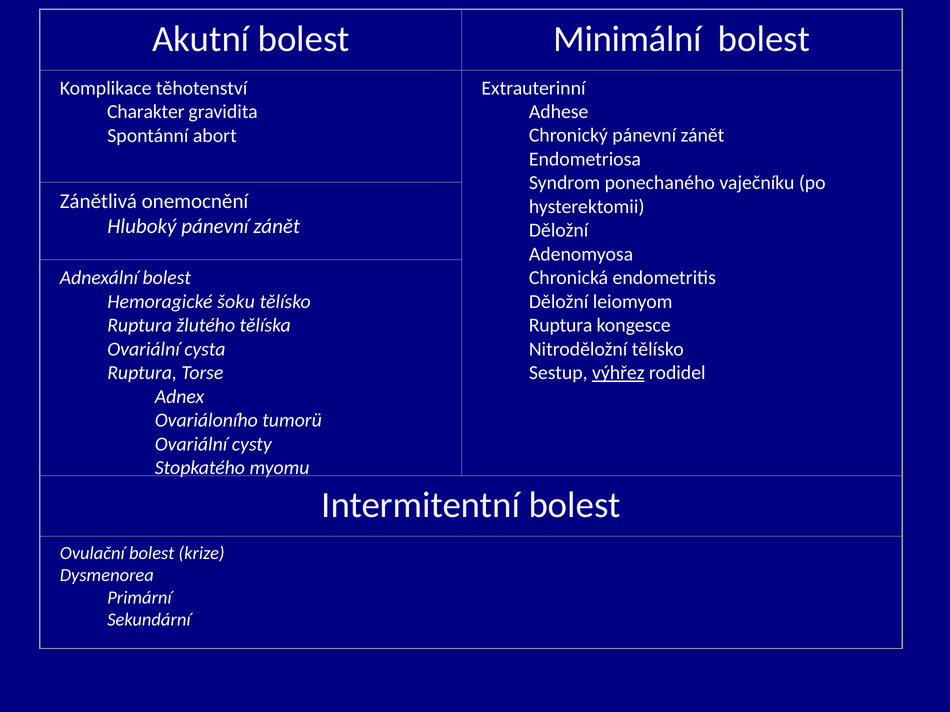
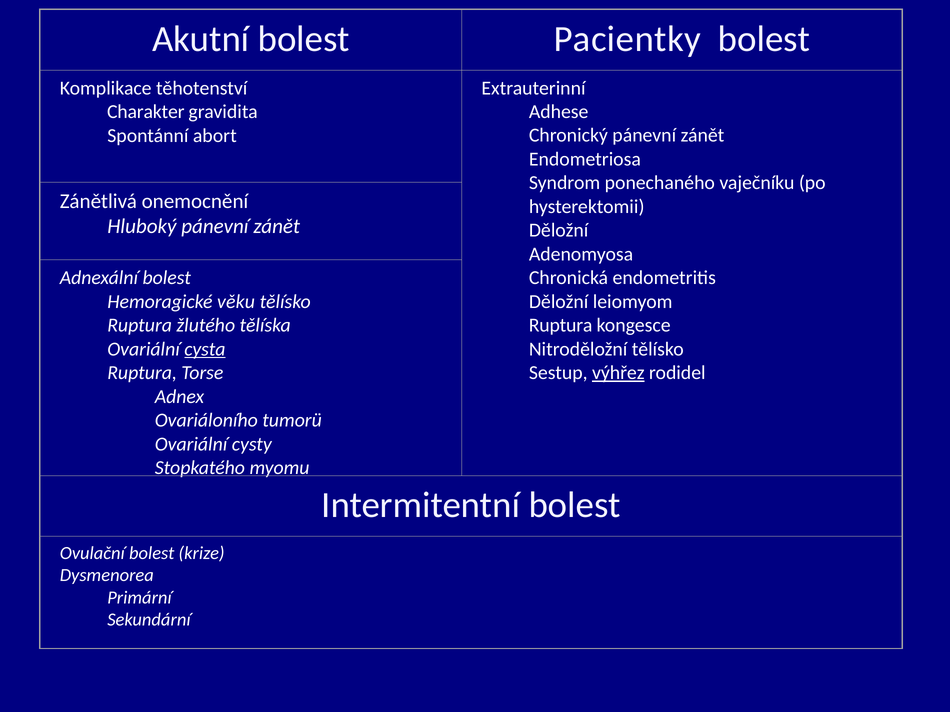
Minimální: Minimální -> Pacientky
šoku: šoku -> věku
cysta underline: none -> present
